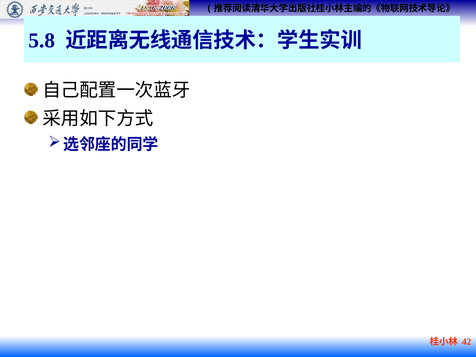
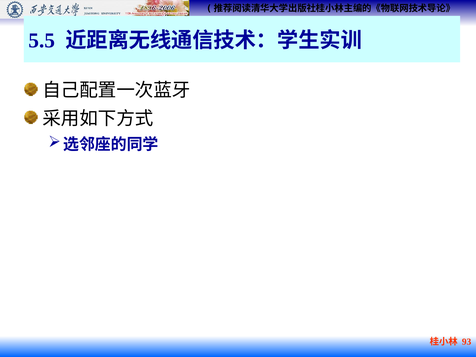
5.8: 5.8 -> 5.5
42: 42 -> 93
